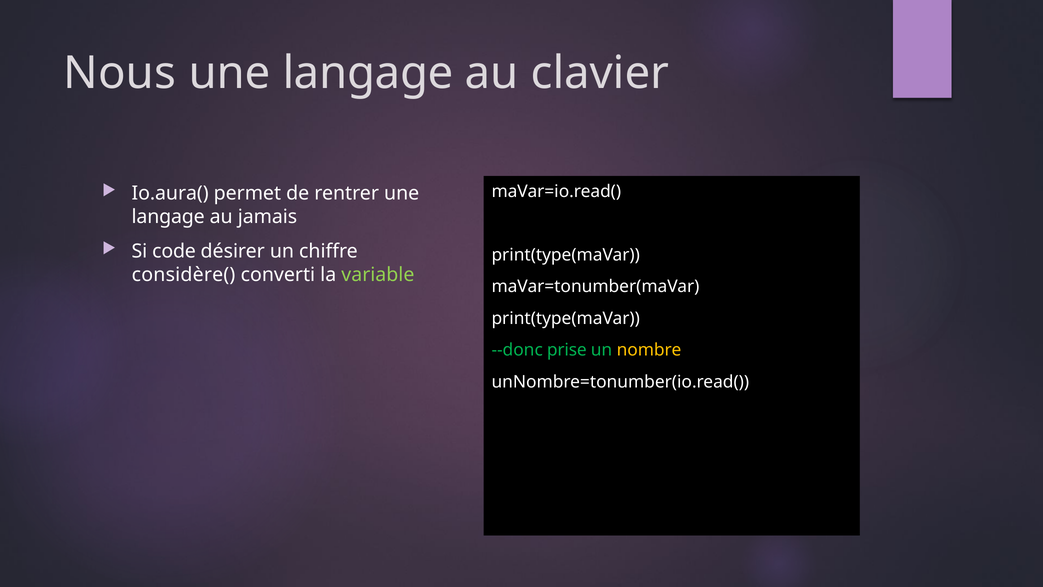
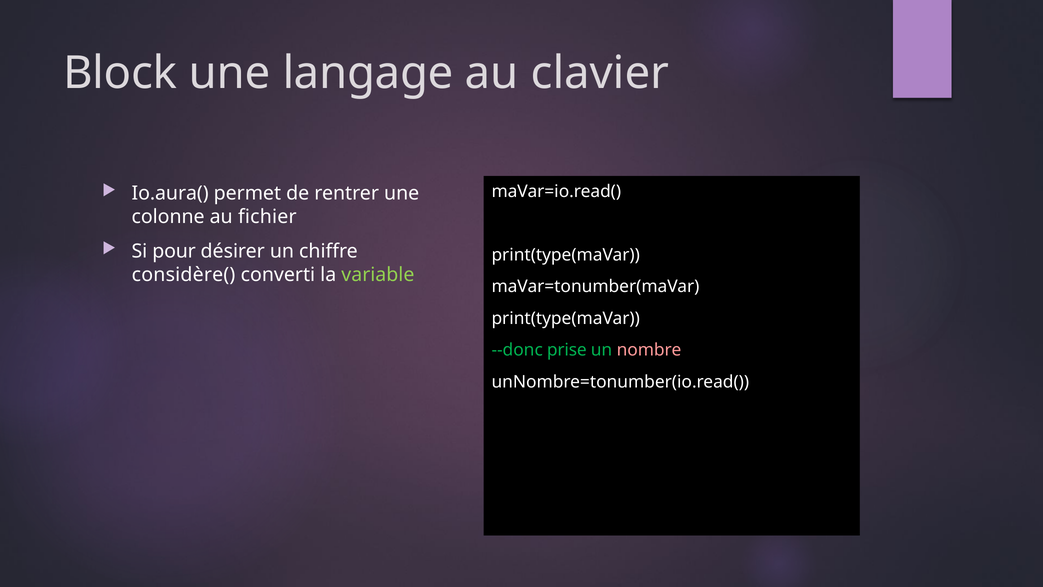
Nous: Nous -> Block
langage at (168, 217): langage -> colonne
jamais: jamais -> fichier
code: code -> pour
nombre colour: yellow -> pink
